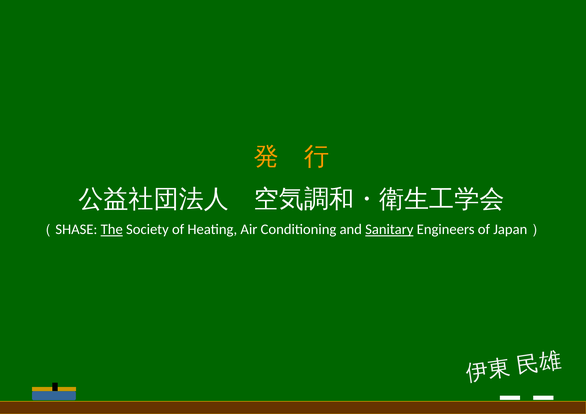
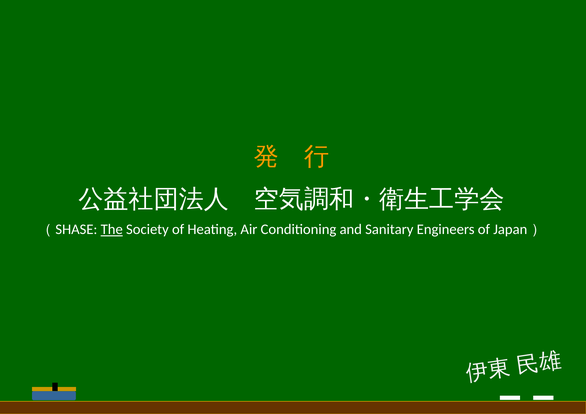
Sanitary underline: present -> none
